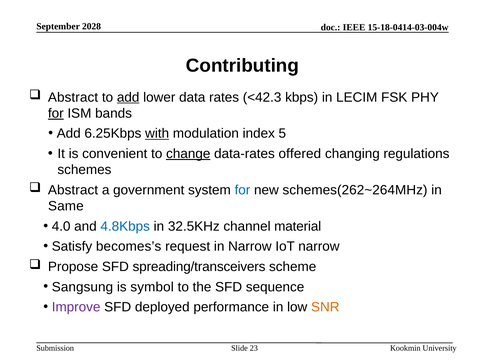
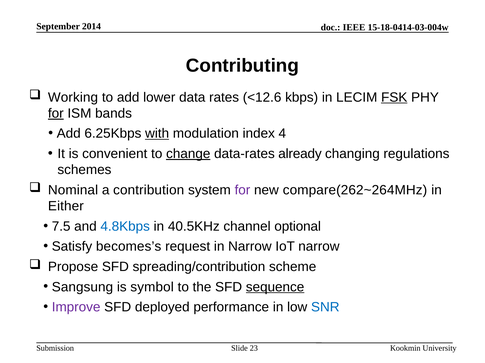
2028: 2028 -> 2014
Abstract at (73, 97): Abstract -> Working
add at (128, 97) underline: present -> none
<42.3: <42.3 -> <12.6
FSK underline: none -> present
5: 5 -> 4
offered: offered -> already
Abstract at (73, 190): Abstract -> Nominal
government: government -> contribution
for at (242, 190) colour: blue -> purple
schemes(262~264MHz: schemes(262~264MHz -> compare(262~264MHz
Same: Same -> Either
4.0: 4.0 -> 7.5
32.5KHz: 32.5KHz -> 40.5KHz
material: material -> optional
spreading/transceivers: spreading/transceivers -> spreading/contribution
sequence underline: none -> present
SNR colour: orange -> blue
